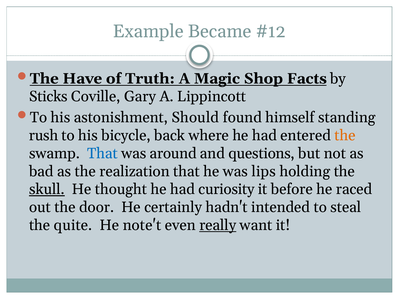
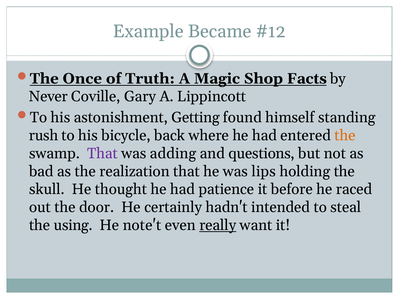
Have: Have -> Once
Sticks: Sticks -> Never
Should: Should -> Getting
That at (102, 154) colour: blue -> purple
around: around -> adding
skull underline: present -> none
curiosity: curiosity -> patience
quite: quite -> using
